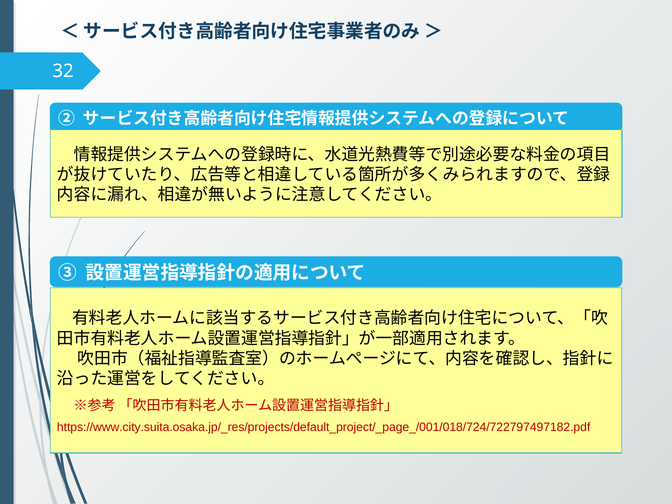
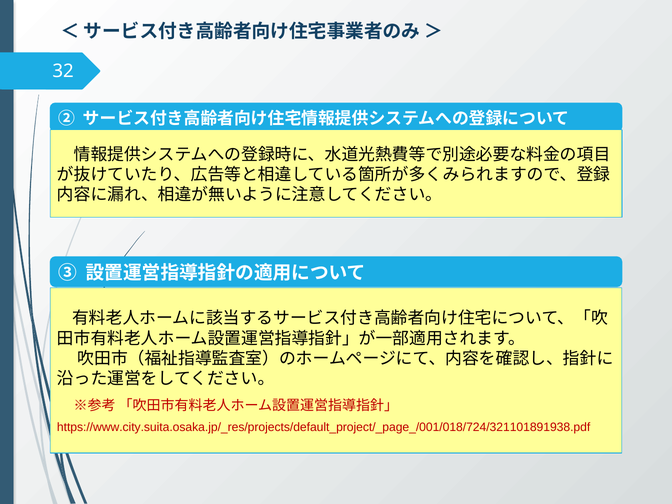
https://www.city.suita.osaka.jp/_res/projects/default_project/_page_/001/018/724/722797497182.pdf: https://www.city.suita.osaka.jp/_res/projects/default_project/_page_/001/018/724/722797497182.pdf -> https://www.city.suita.osaka.jp/_res/projects/default_project/_page_/001/018/724/321101891938.pdf
